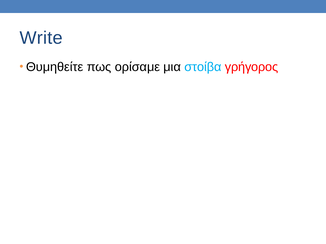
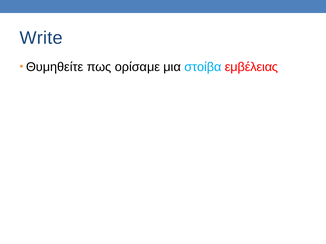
γρήγορος: γρήγορος -> εμβέλειας
